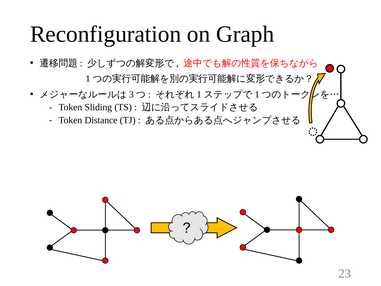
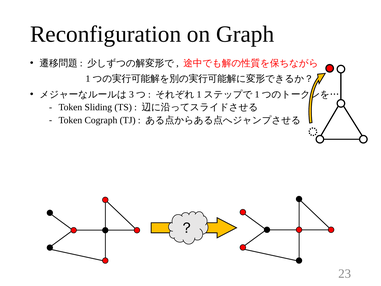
Distance: Distance -> Cograph
